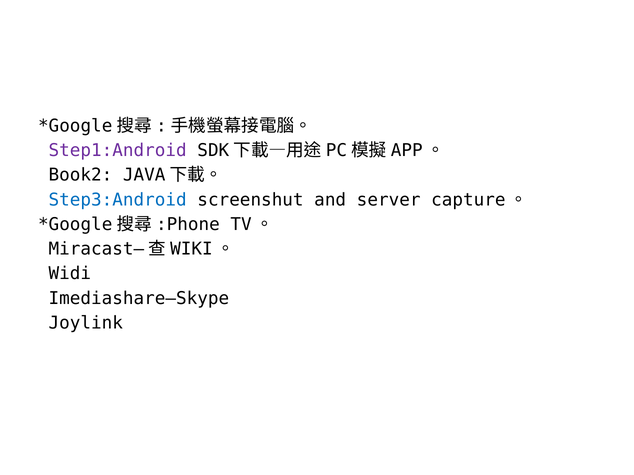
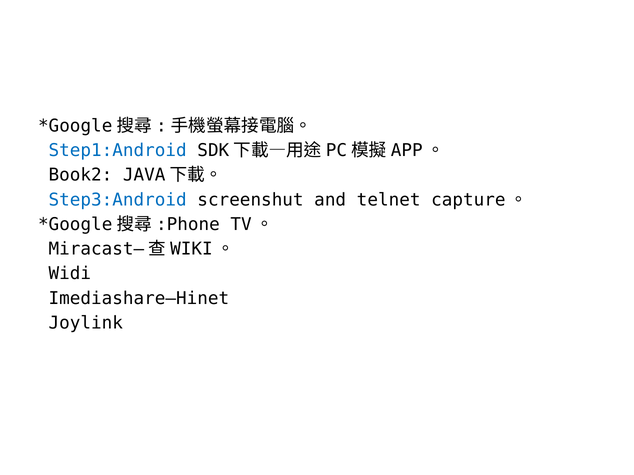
Step1:Android colour: purple -> blue
server: server -> telnet
Imediashare—Skype: Imediashare—Skype -> Imediashare—Hinet
